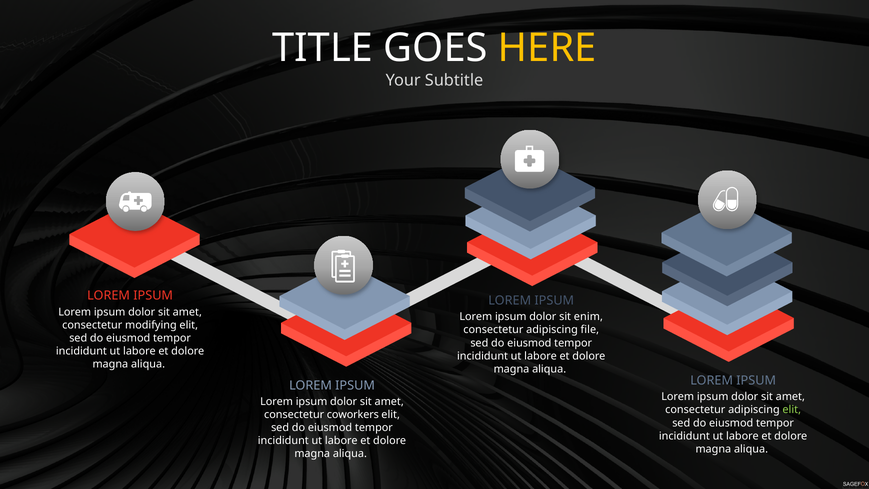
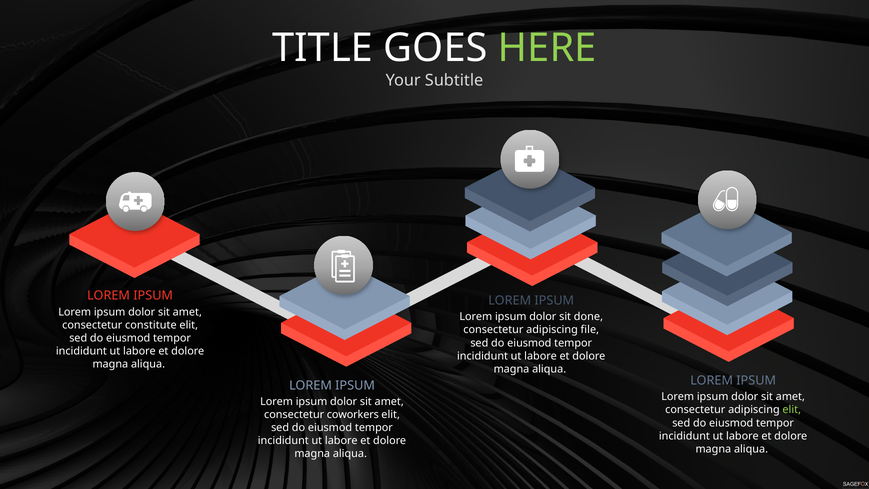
HERE colour: yellow -> light green
enim: enim -> done
modifying: modifying -> constitute
